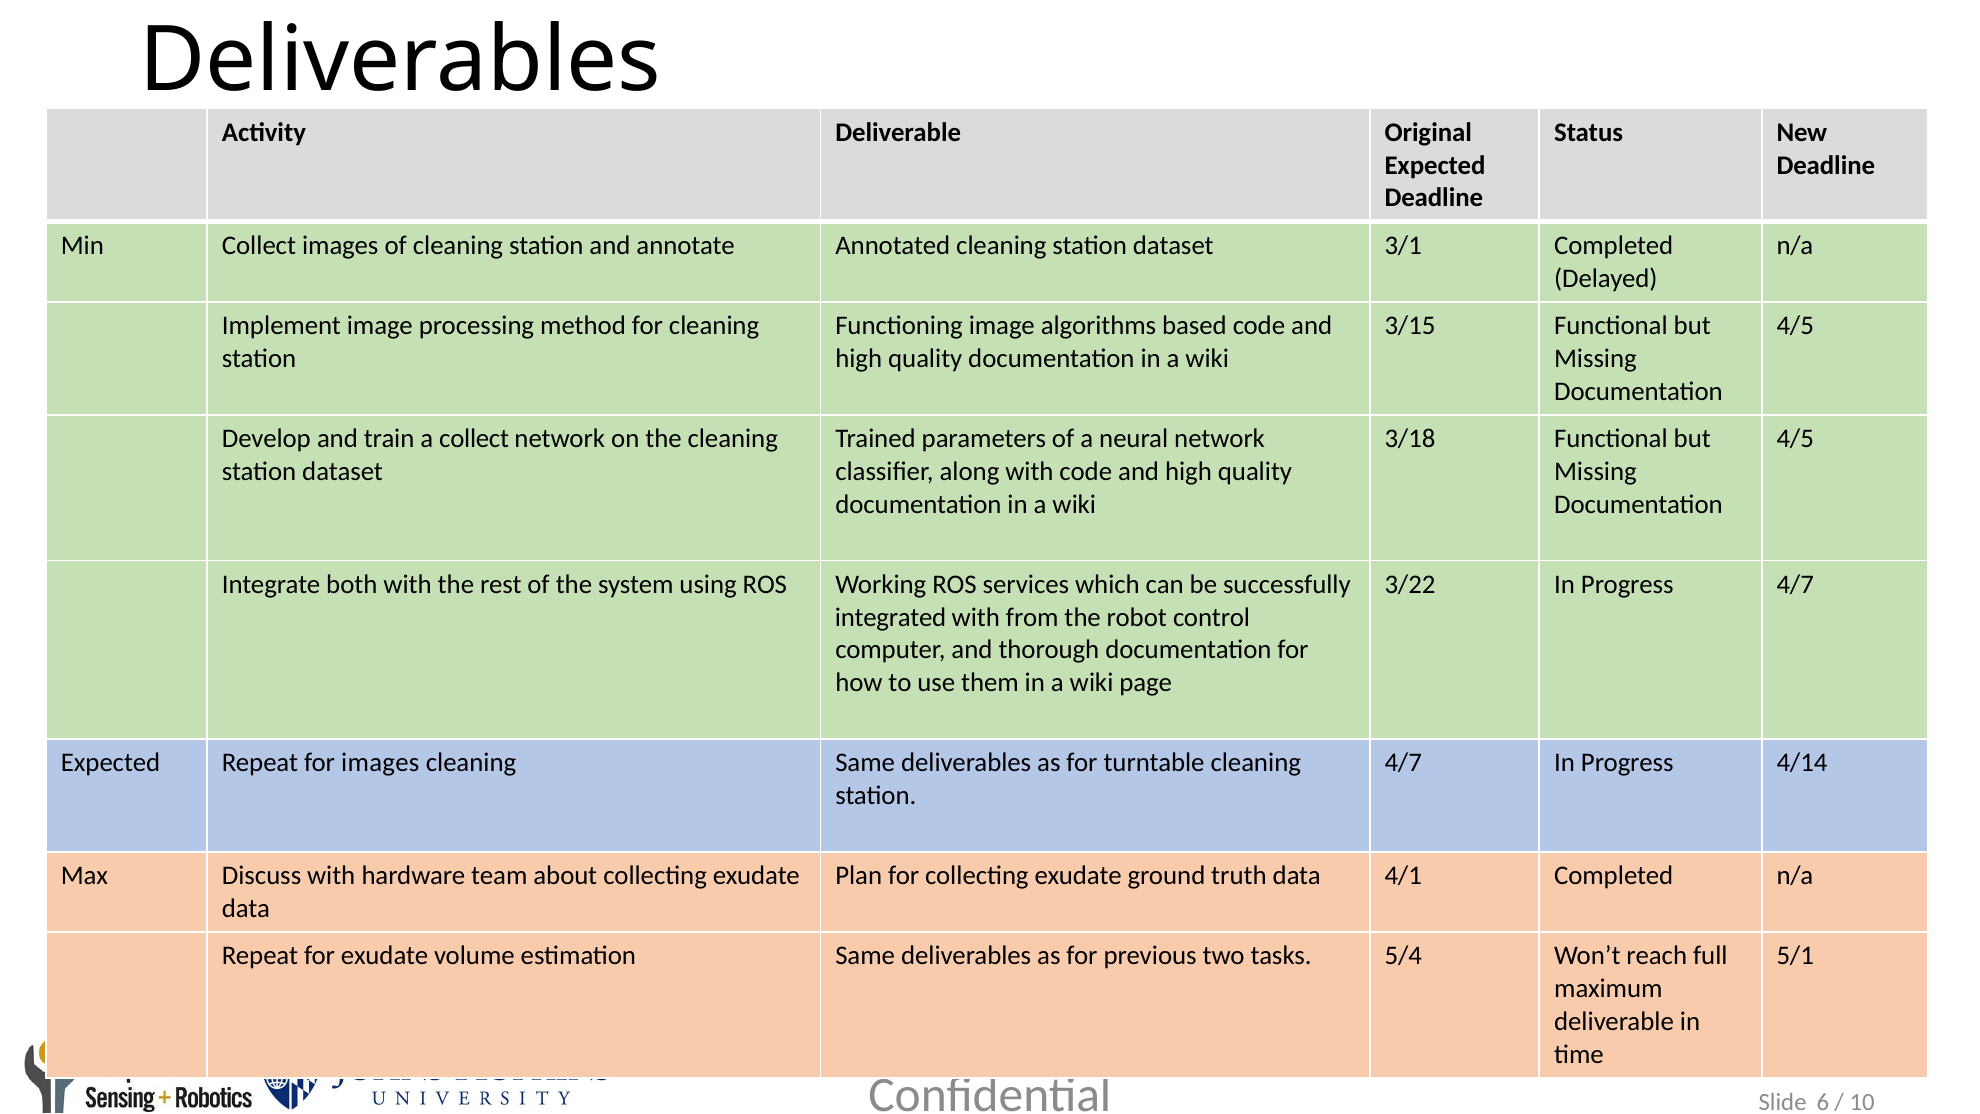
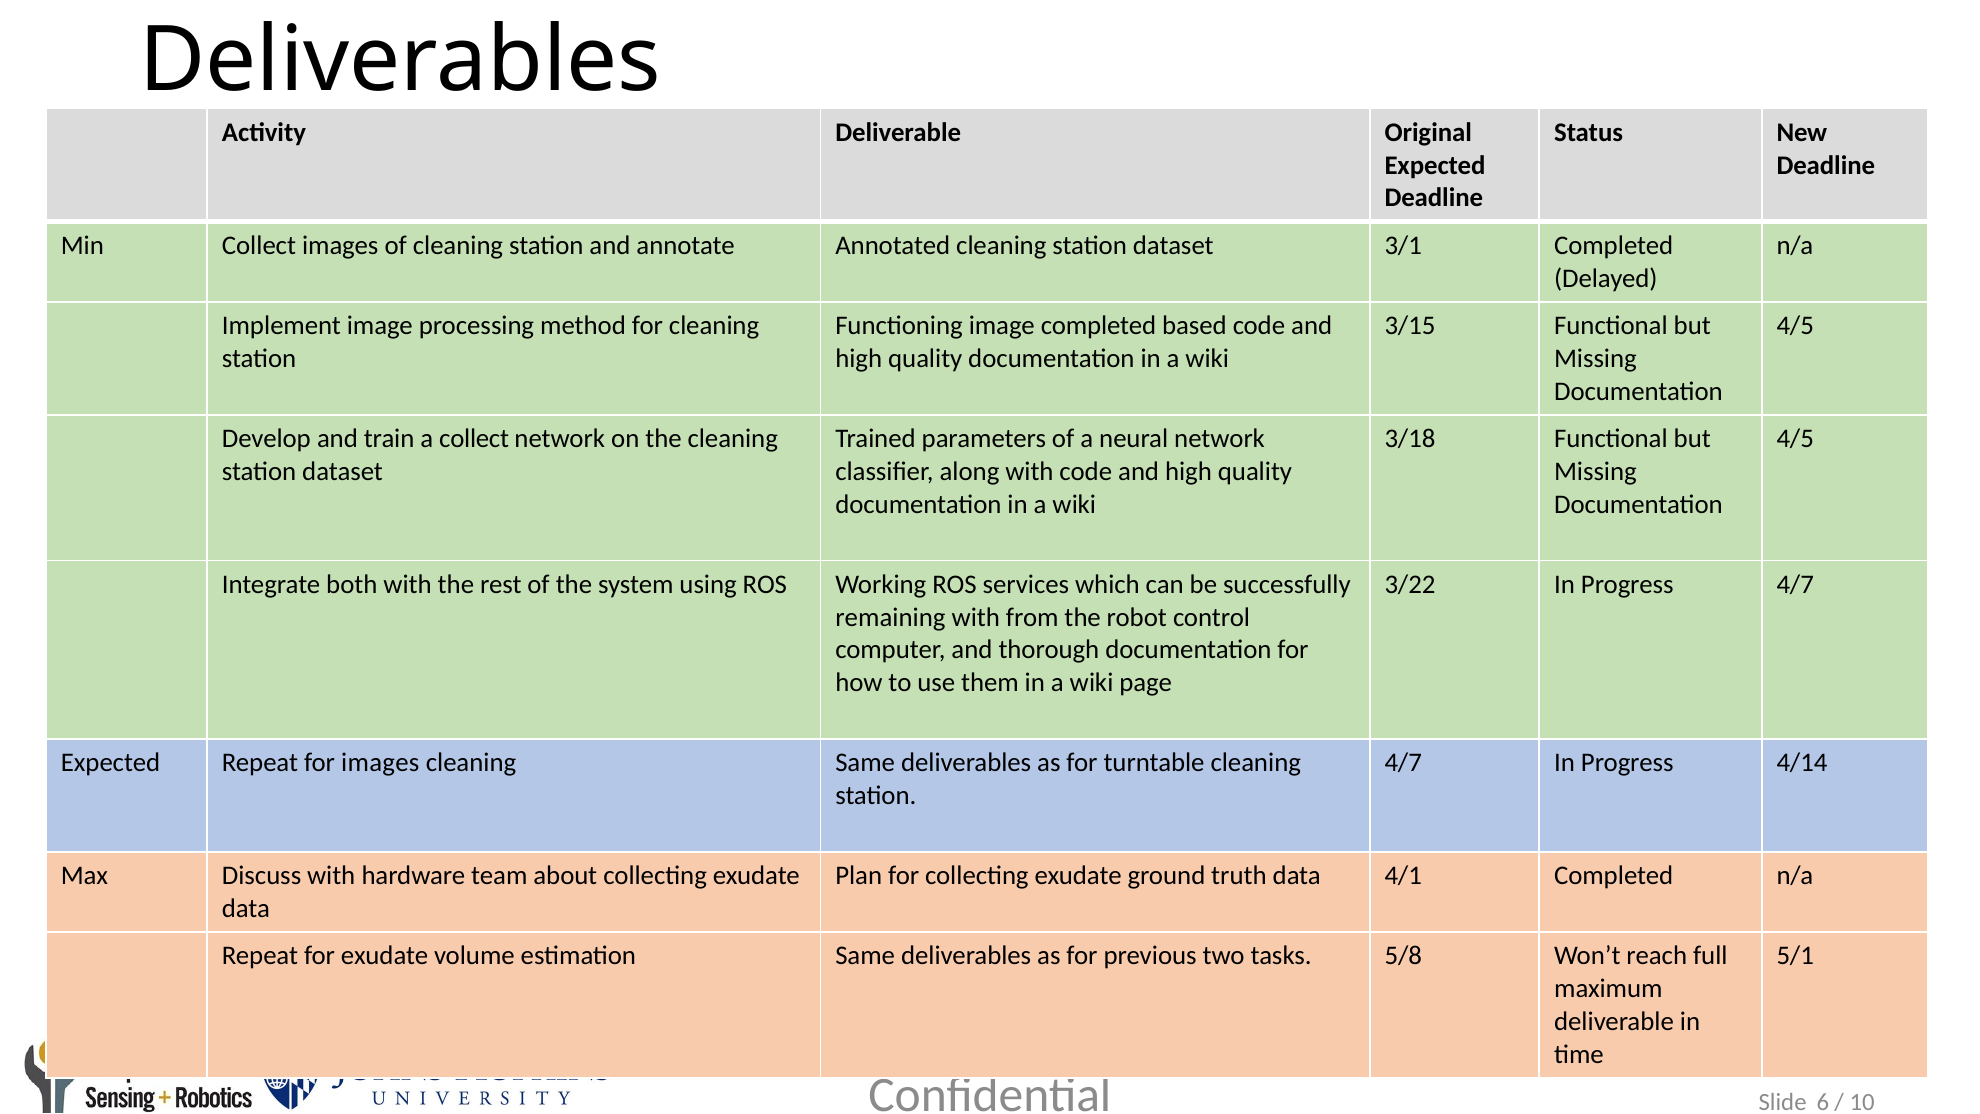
image algorithms: algorithms -> completed
integrated: integrated -> remaining
5/4: 5/4 -> 5/8
